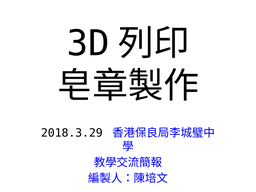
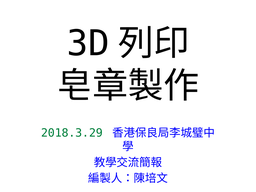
2018.3.29 colour: black -> green
